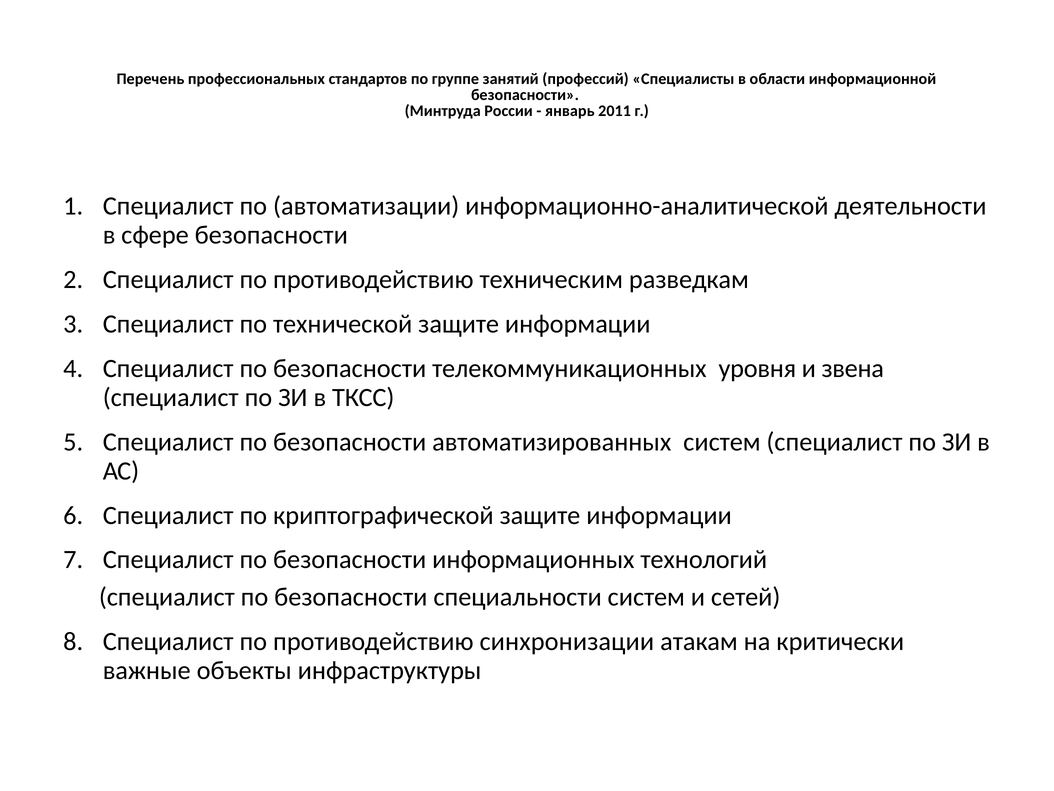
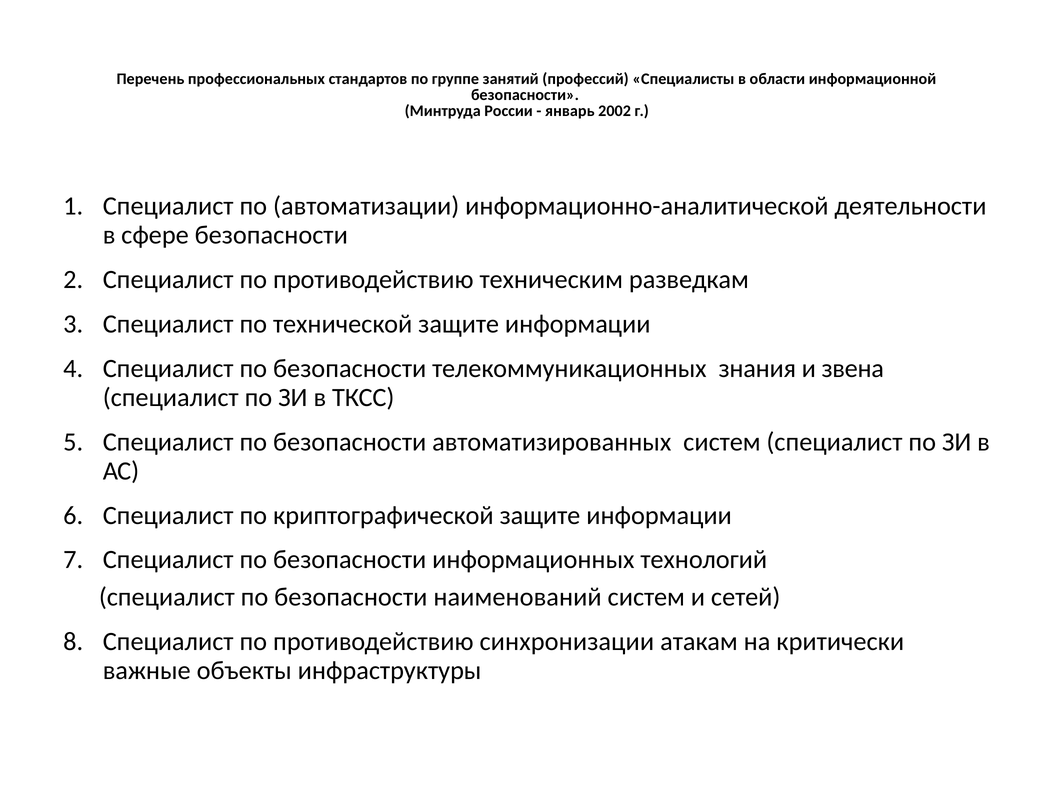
2011: 2011 -> 2002
уровня: уровня -> знания
специальности: специальности -> наименований
